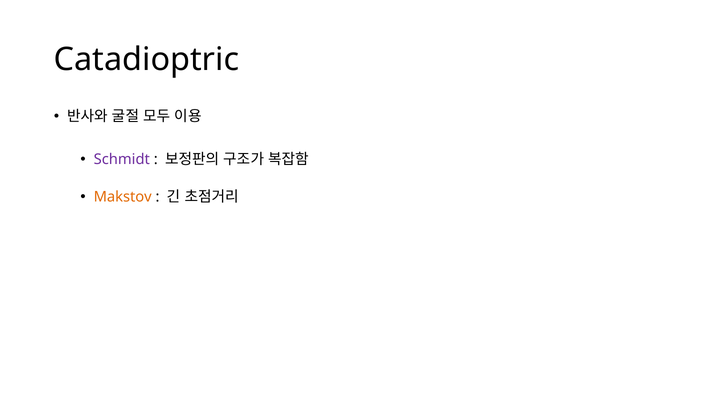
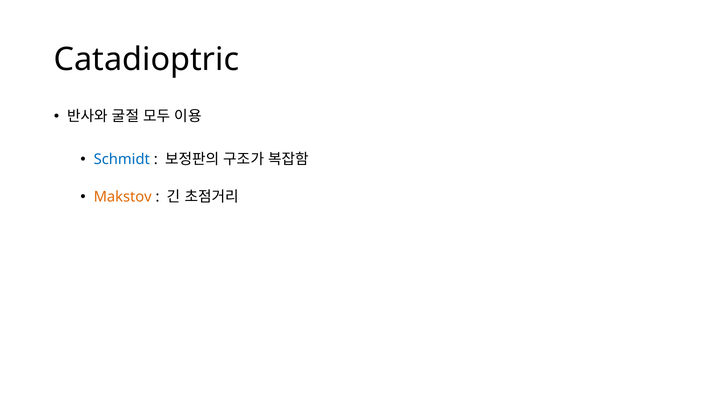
Schmidt colour: purple -> blue
